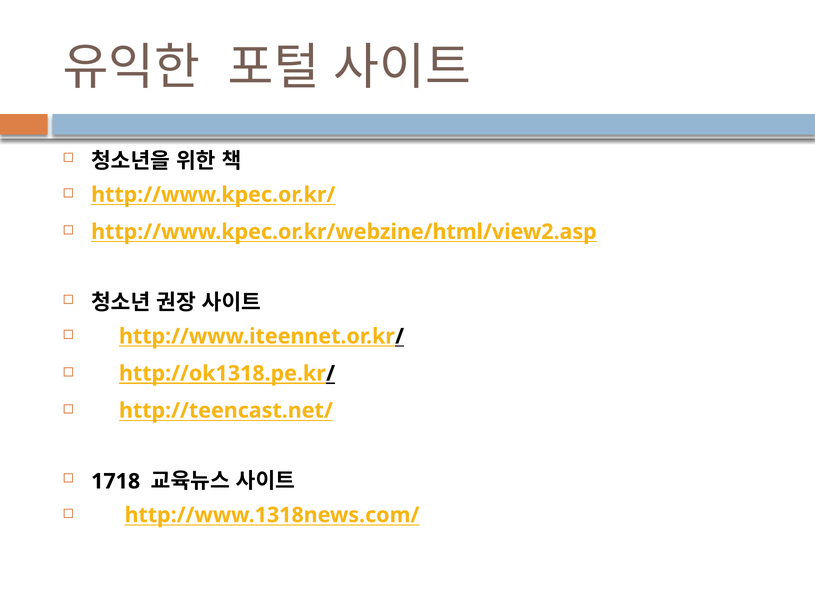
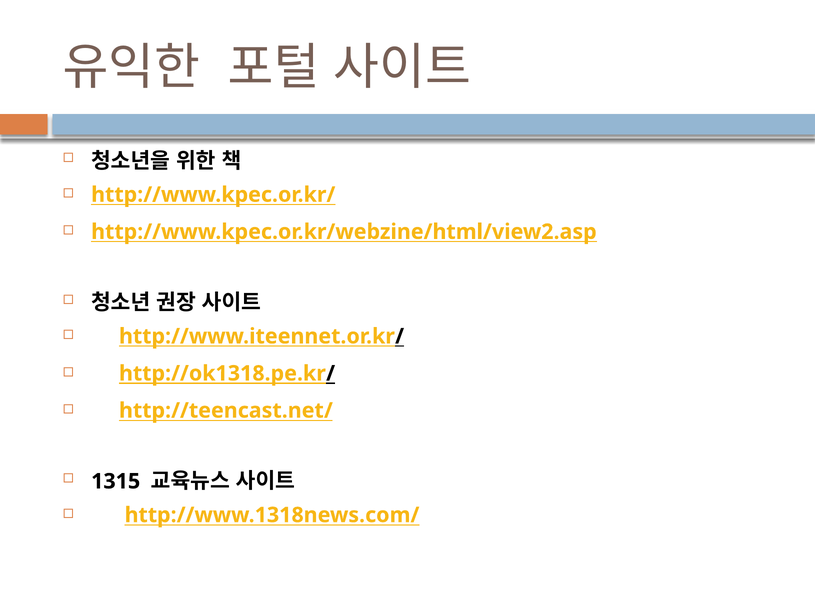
1718: 1718 -> 1315
